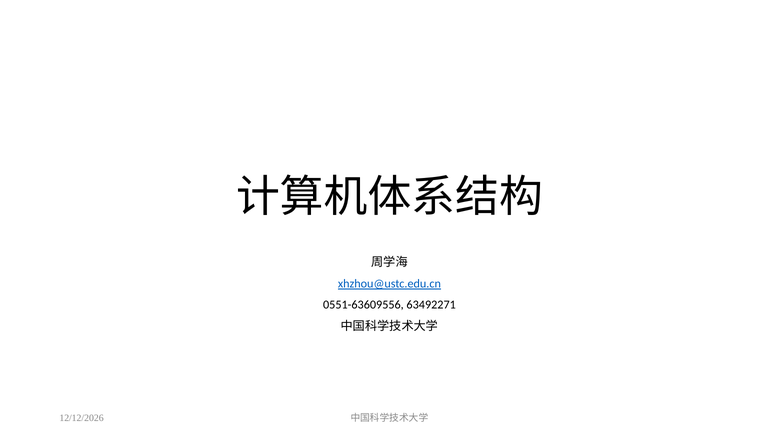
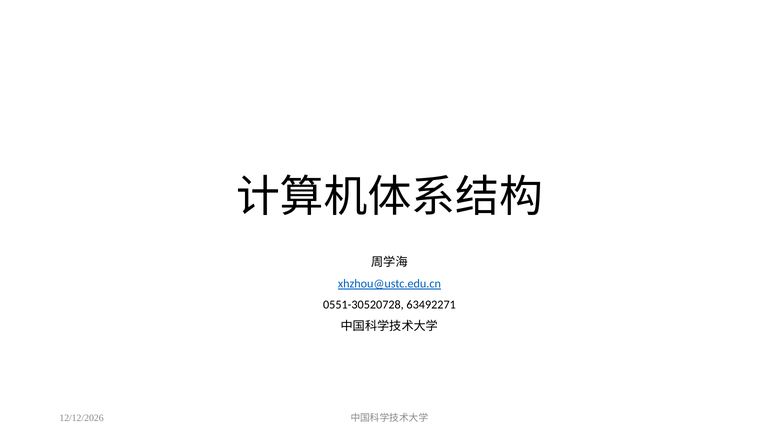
0551-63609556: 0551-63609556 -> 0551-30520728
